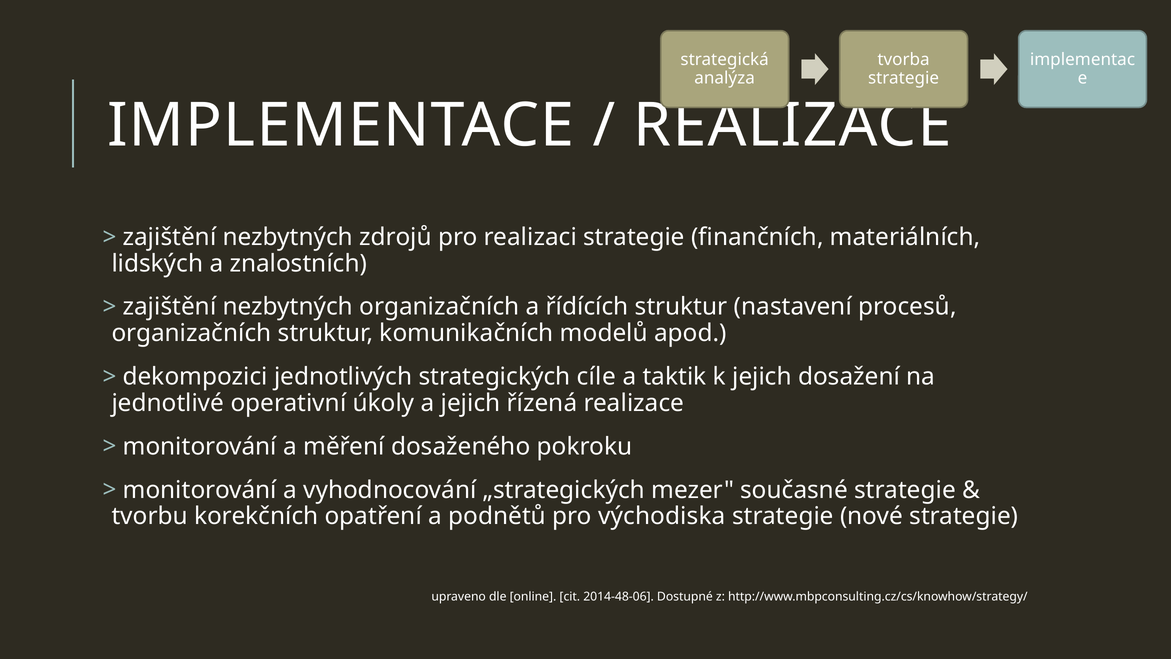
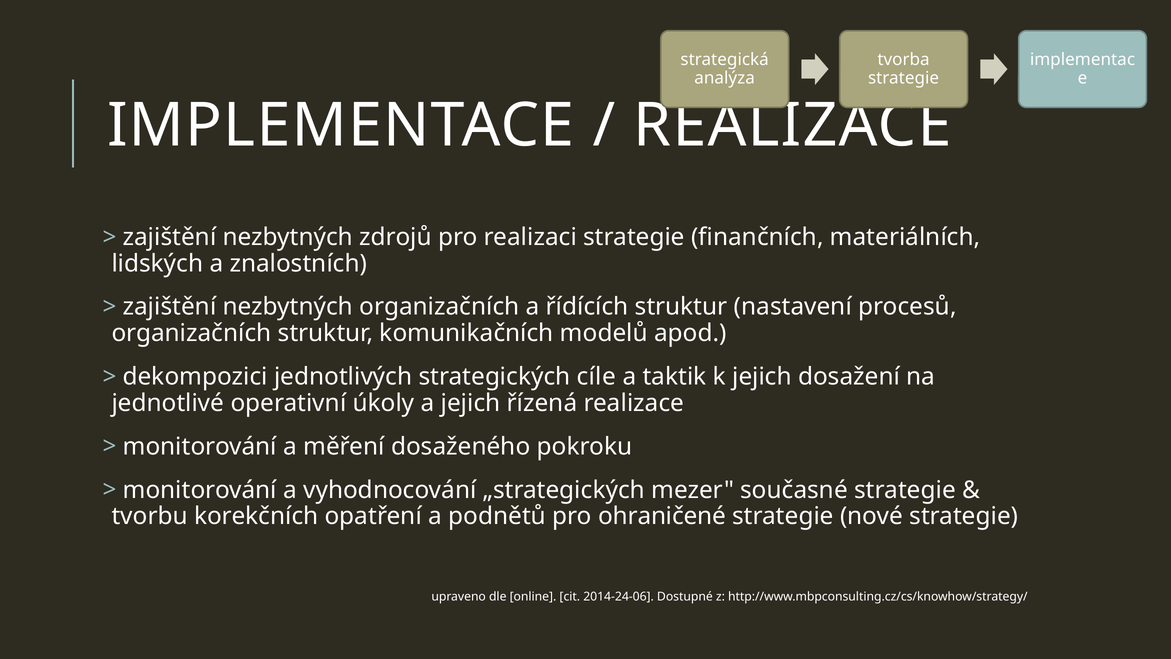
východiska: východiska -> ohraničené
2014-48-06: 2014-48-06 -> 2014-24-06
